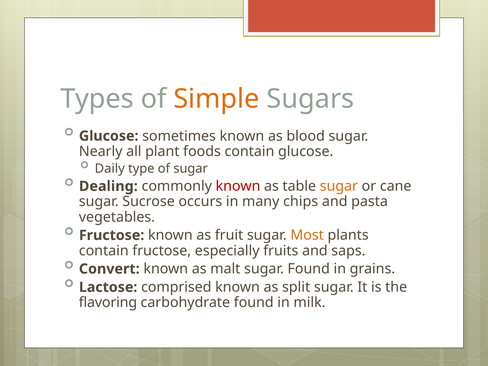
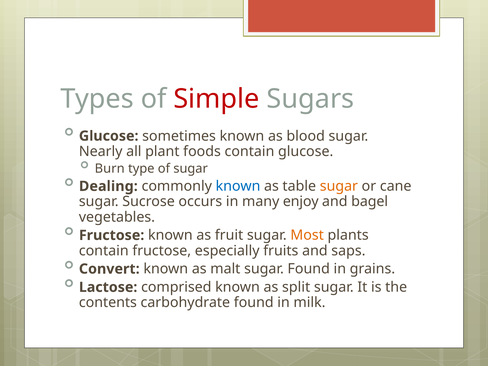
Simple colour: orange -> red
Daily: Daily -> Burn
known at (238, 186) colour: red -> blue
chips: chips -> enjoy
pasta: pasta -> bagel
flavoring: flavoring -> contents
